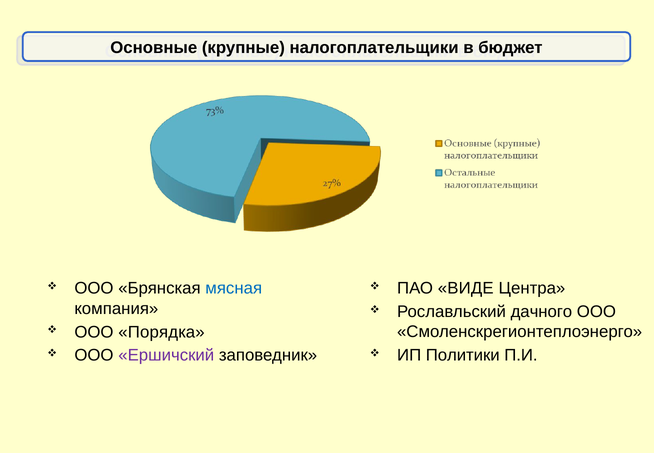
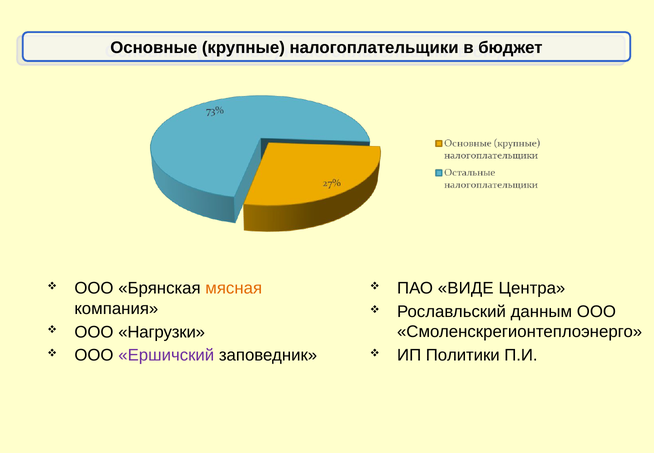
мясная colour: blue -> orange
дачного: дачного -> данным
Порядка: Порядка -> Нагрузки
